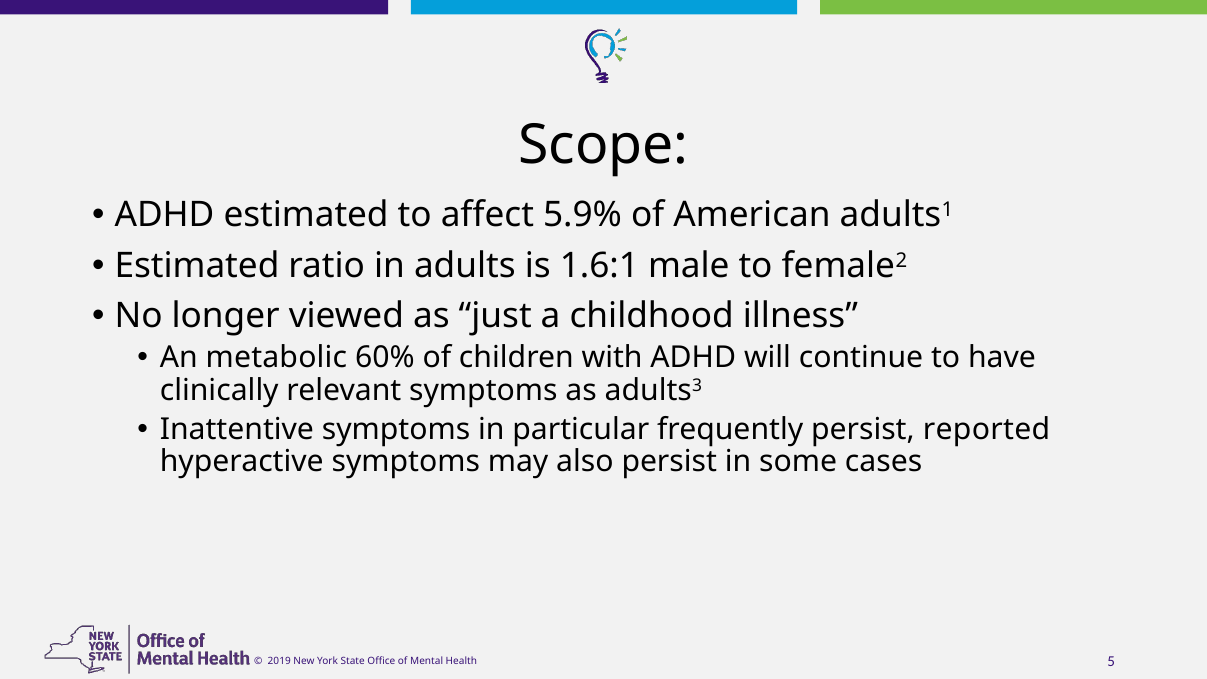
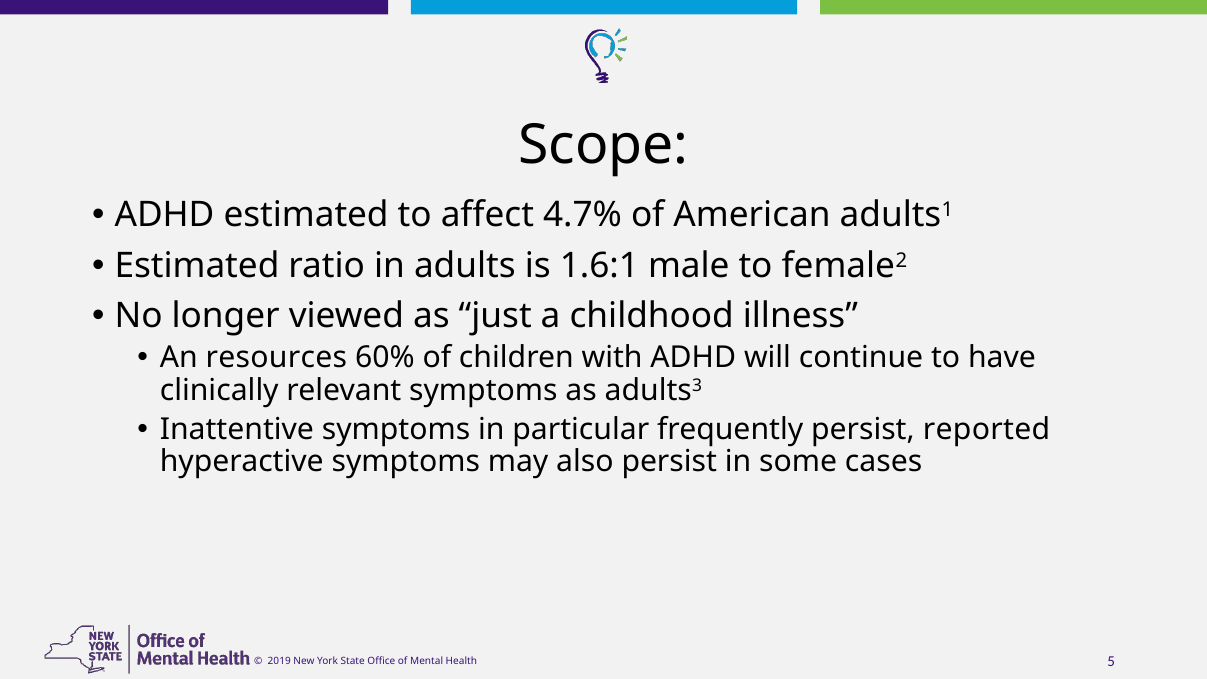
5.9%: 5.9% -> 4.7%
metabolic: metabolic -> resources
